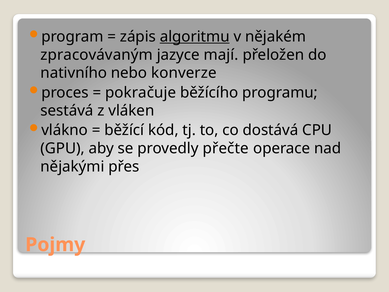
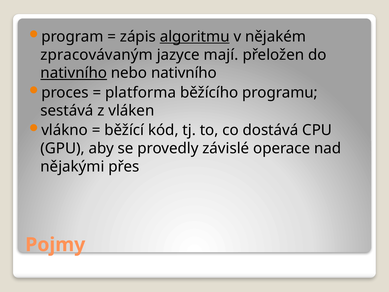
nativního at (74, 73) underline: none -> present
nebo konverze: konverze -> nativního
pokračuje: pokračuje -> platforma
přečte: přečte -> závislé
